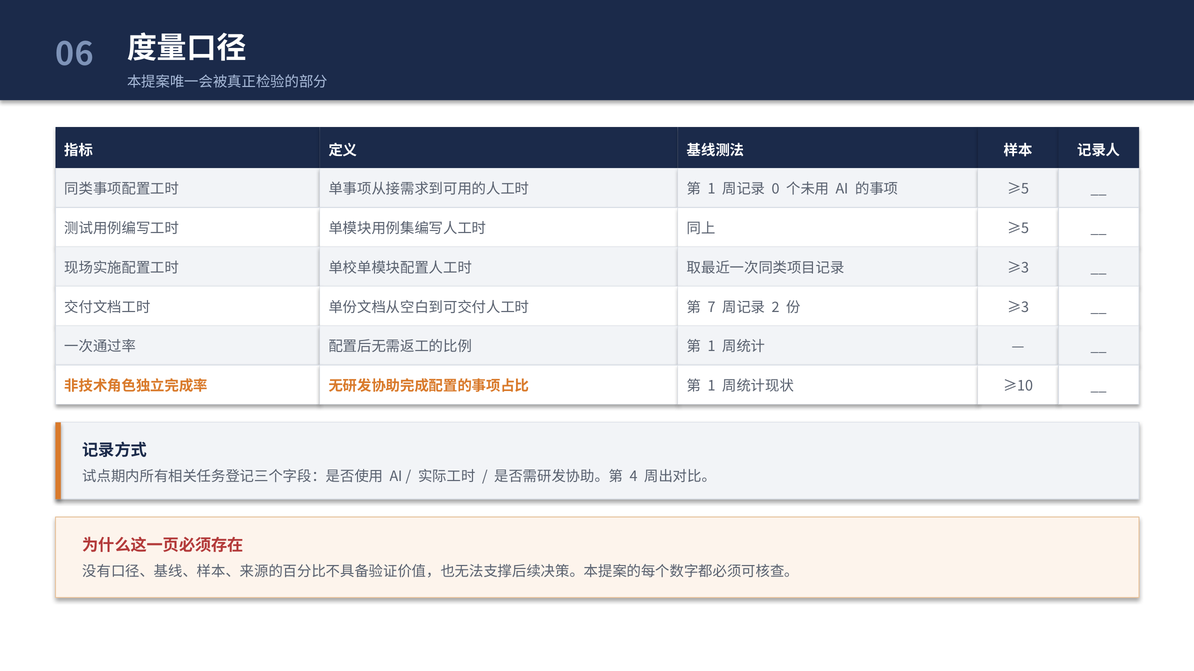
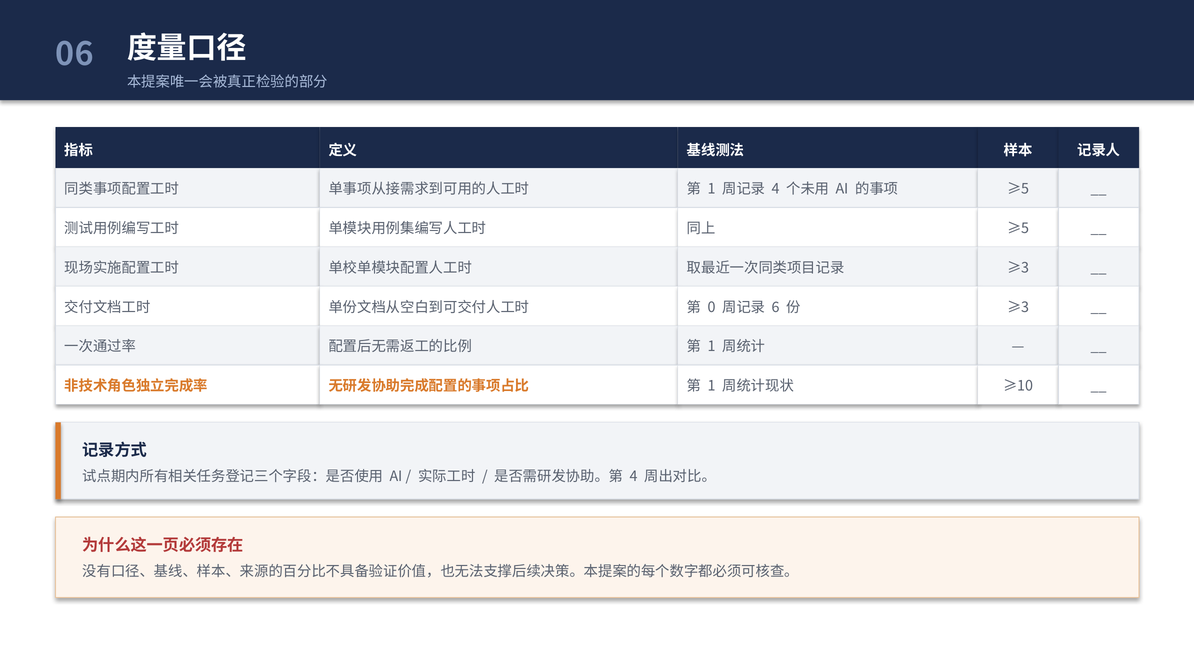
0 at (776, 189): 0 -> 4
7: 7 -> 0
2: 2 -> 6
